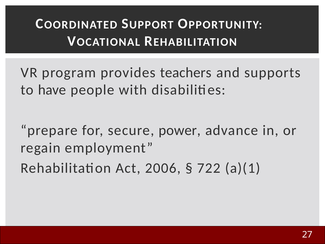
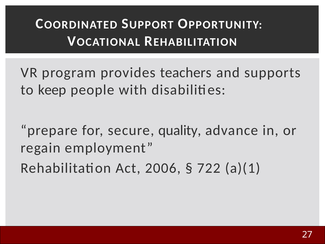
have: have -> keep
power: power -> quality
